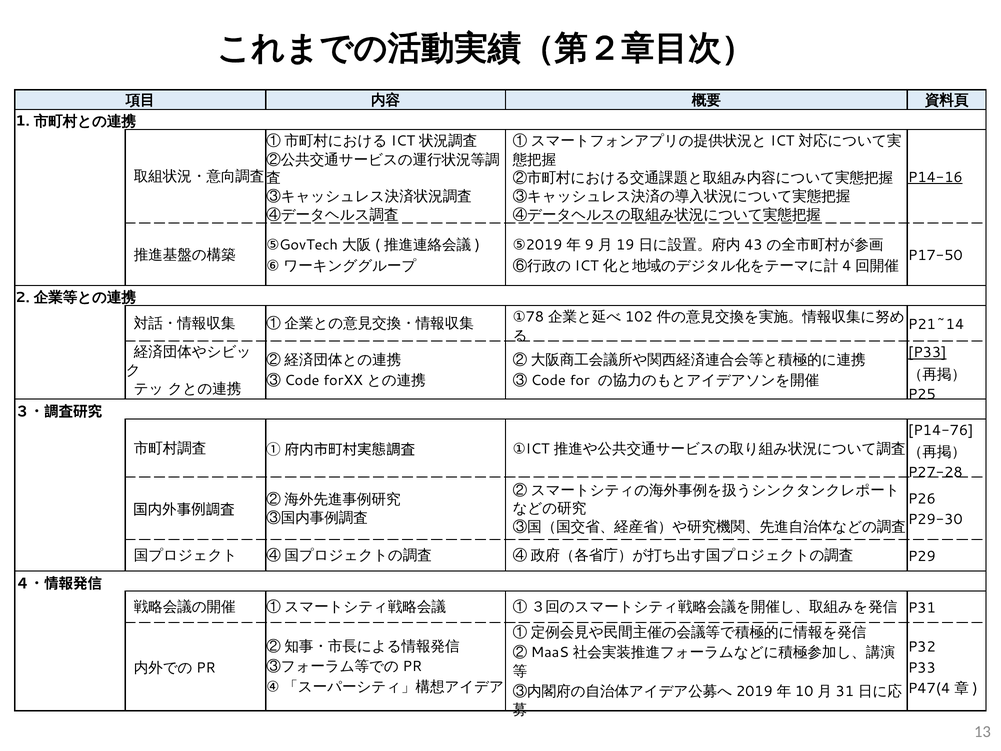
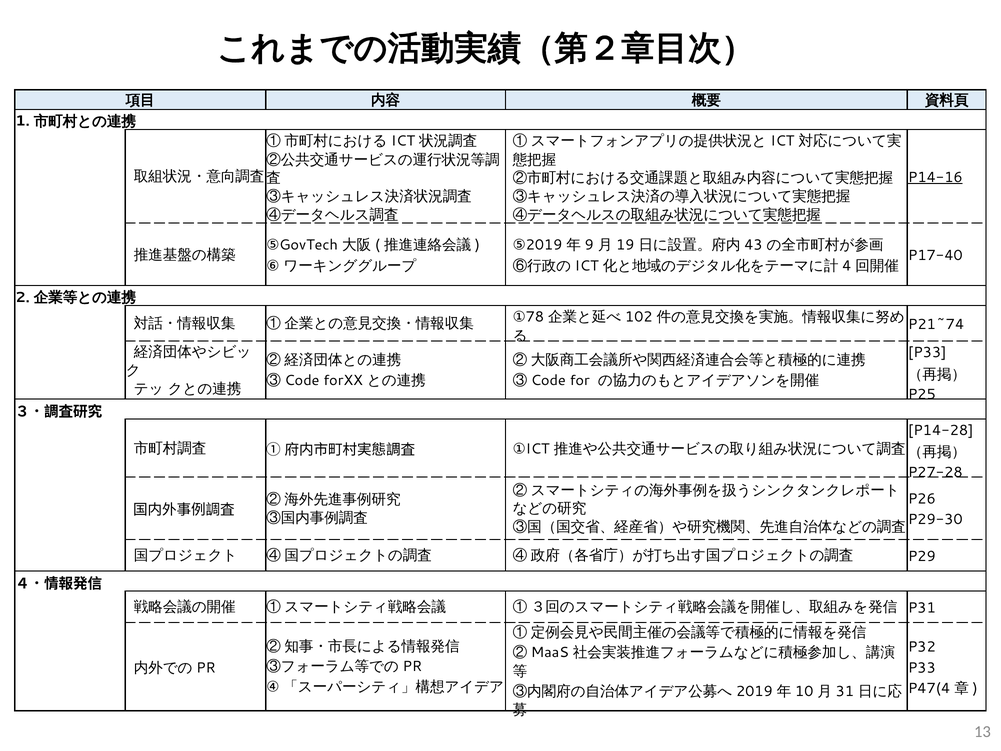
P17-50: P17-50 -> P17-40
P21~14: P21~14 -> P21~74
P33 at (927, 353) underline: present -> none
P14-76: P14-76 -> P14-28
